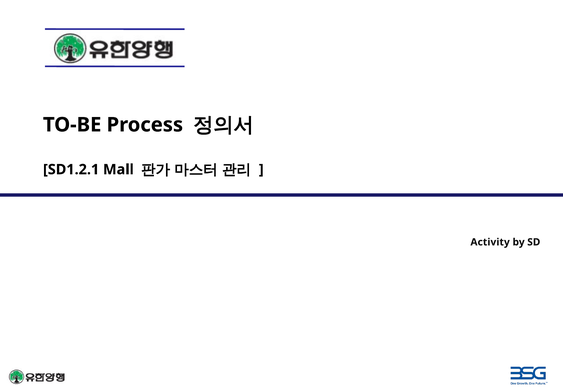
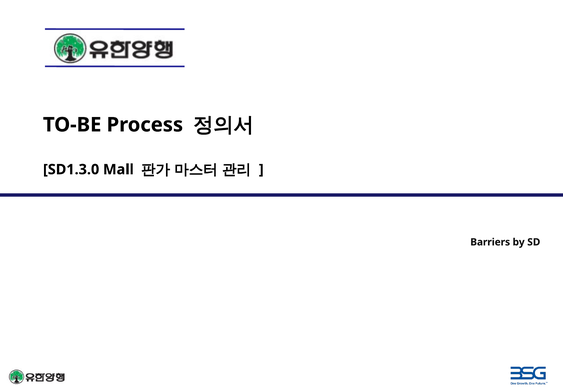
SD1.2.1: SD1.2.1 -> SD1.3.0
Activity: Activity -> Barriers
